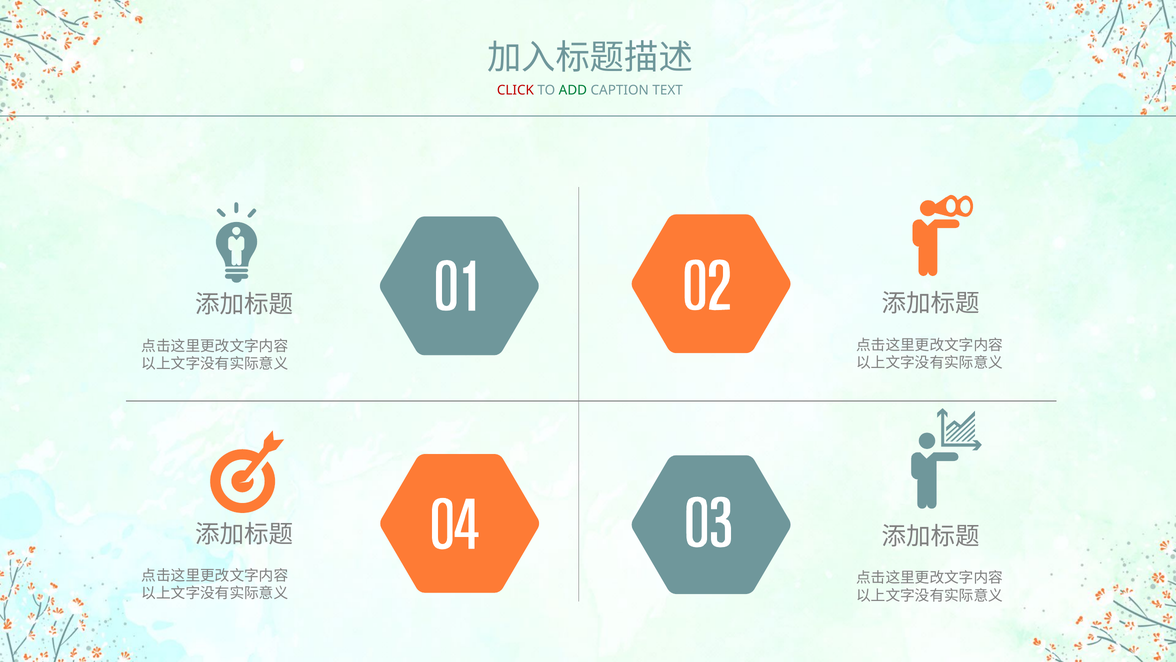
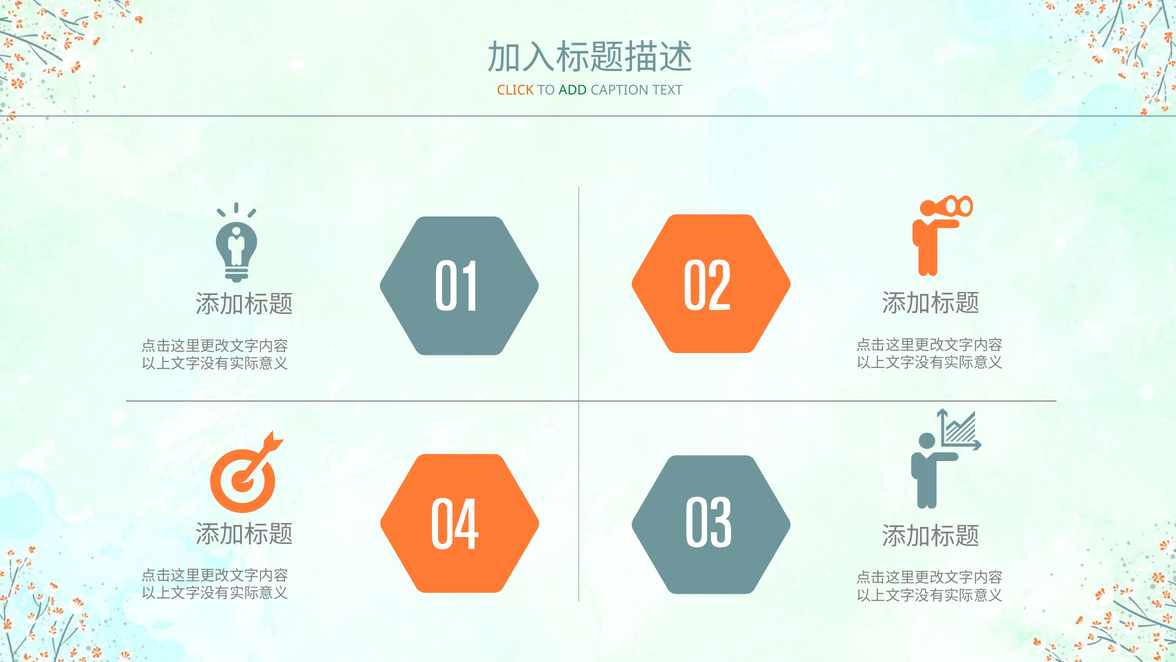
CLICK colour: red -> orange
